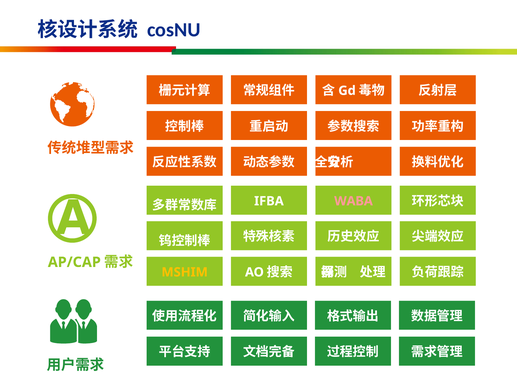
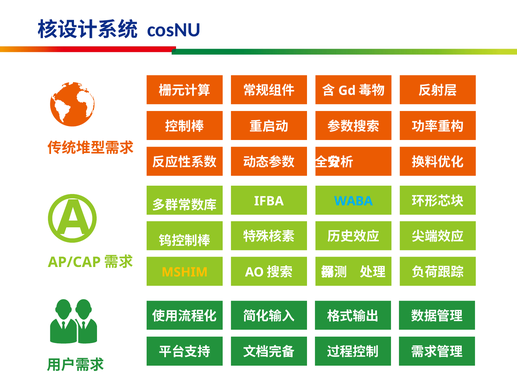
WABA colour: pink -> light blue
